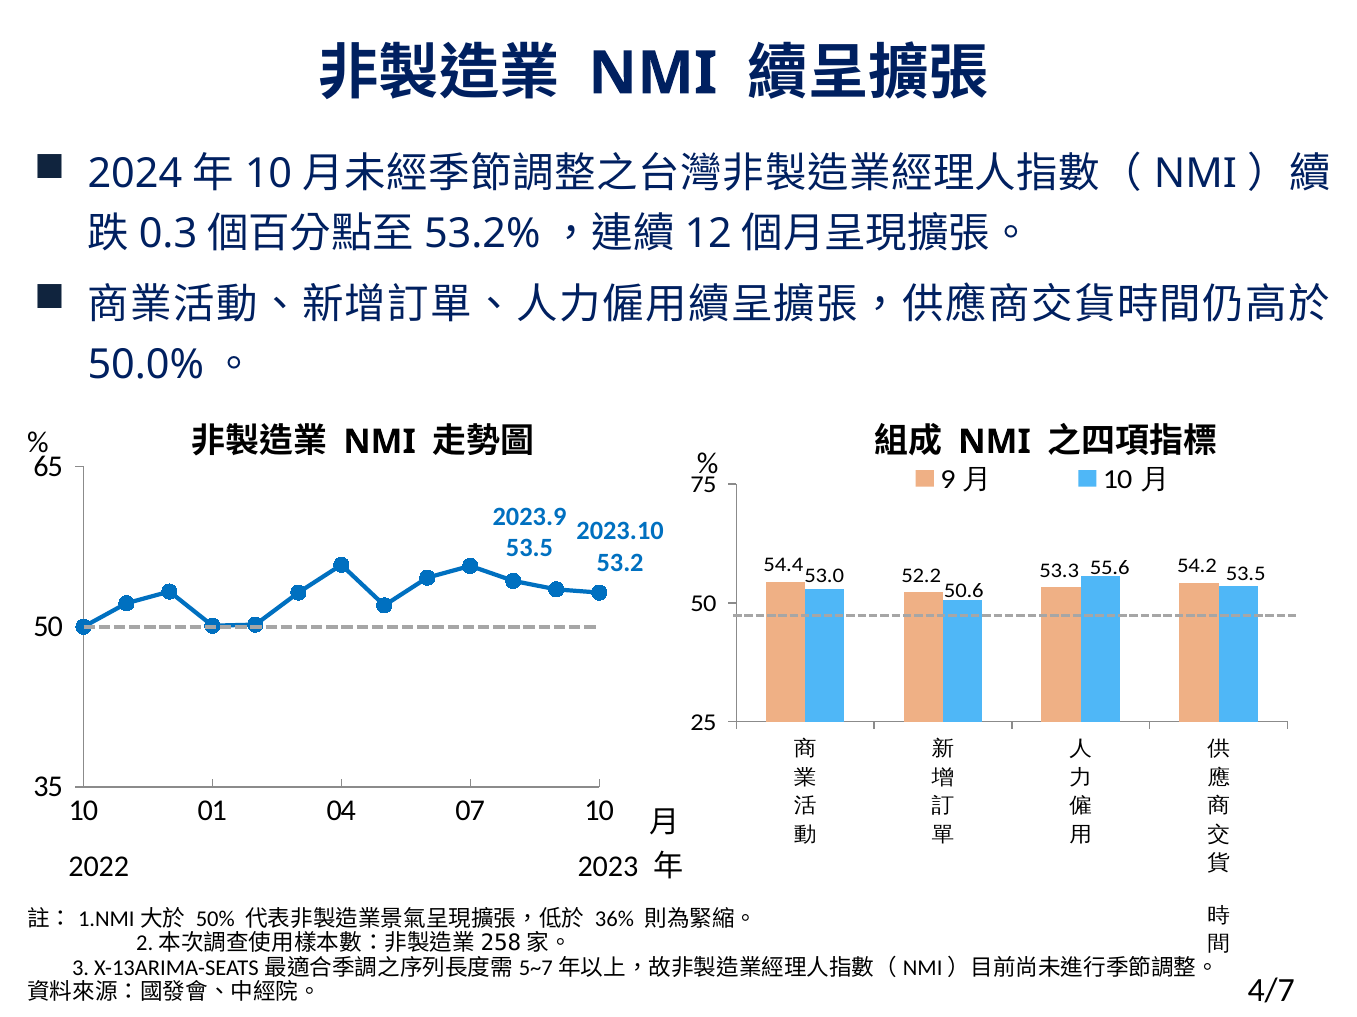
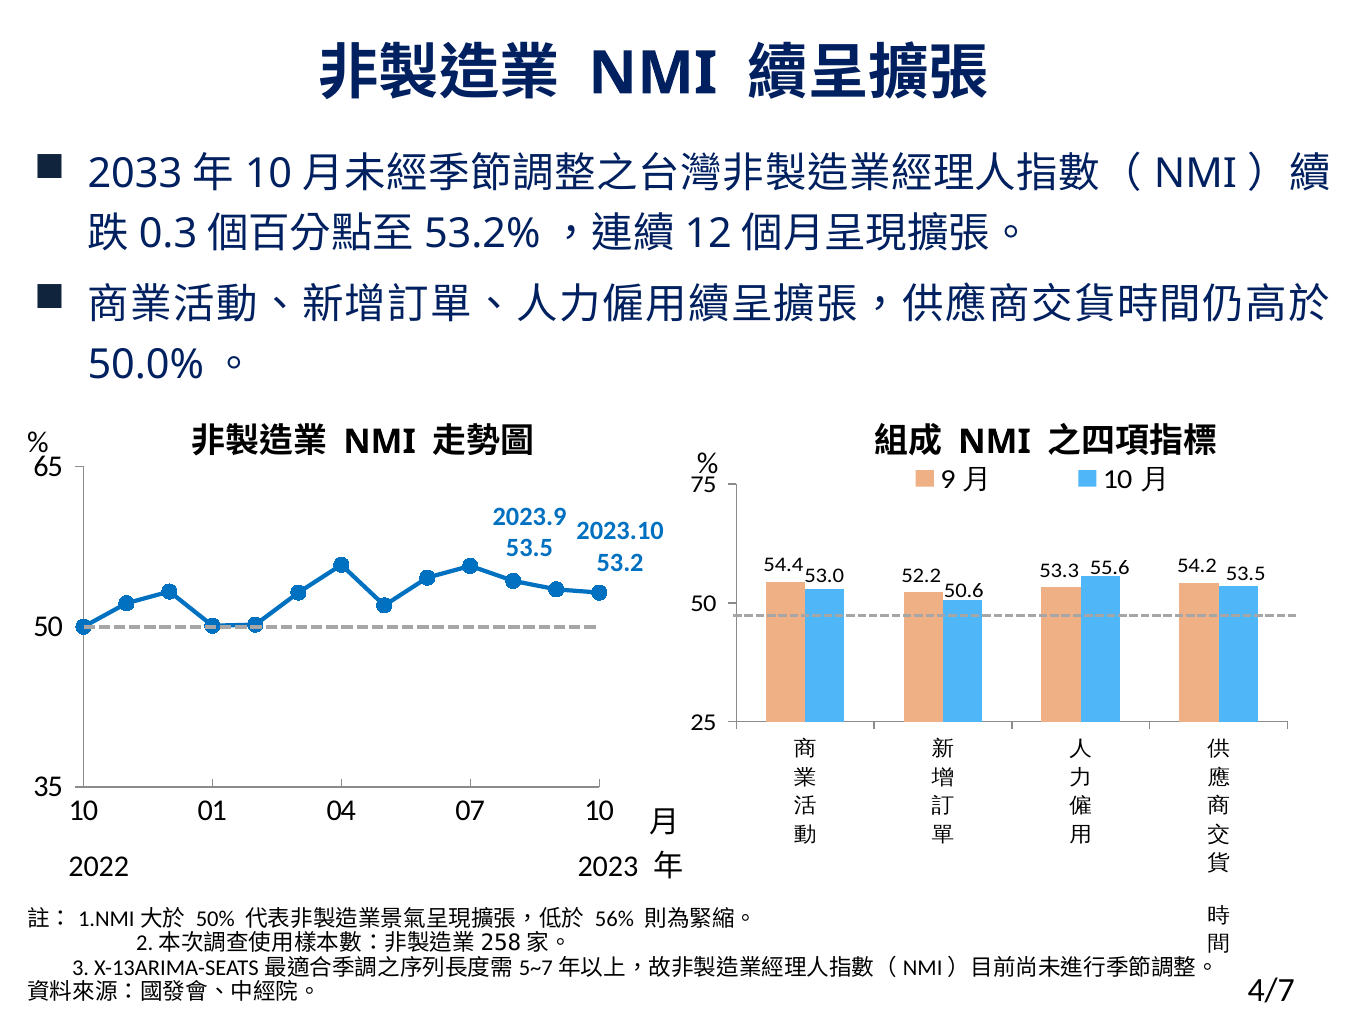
2024: 2024 -> 2033
36%: 36% -> 56%
